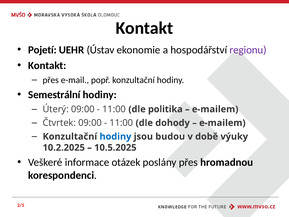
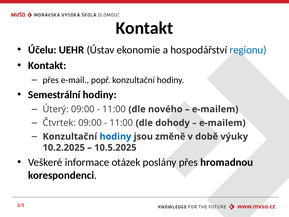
Pojetí: Pojetí -> Účelu
regionu colour: purple -> blue
politika: politika -> nového
budou: budou -> změně
